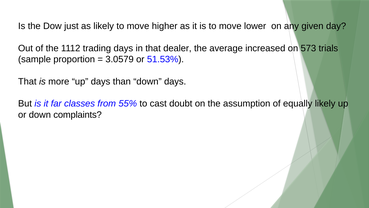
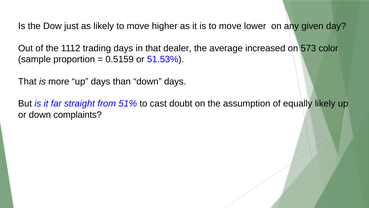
trials: trials -> color
3.0579: 3.0579 -> 0.5159
classes: classes -> straight
55%: 55% -> 51%
